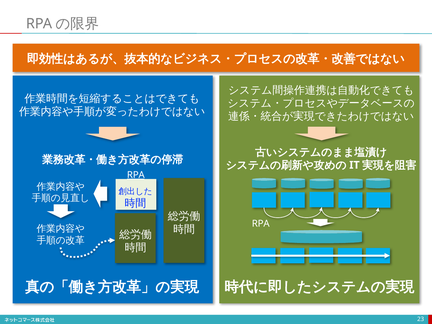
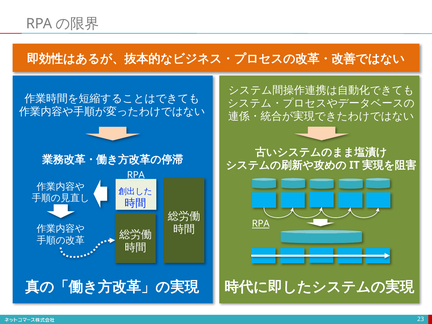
RPA at (261, 224) underline: none -> present
